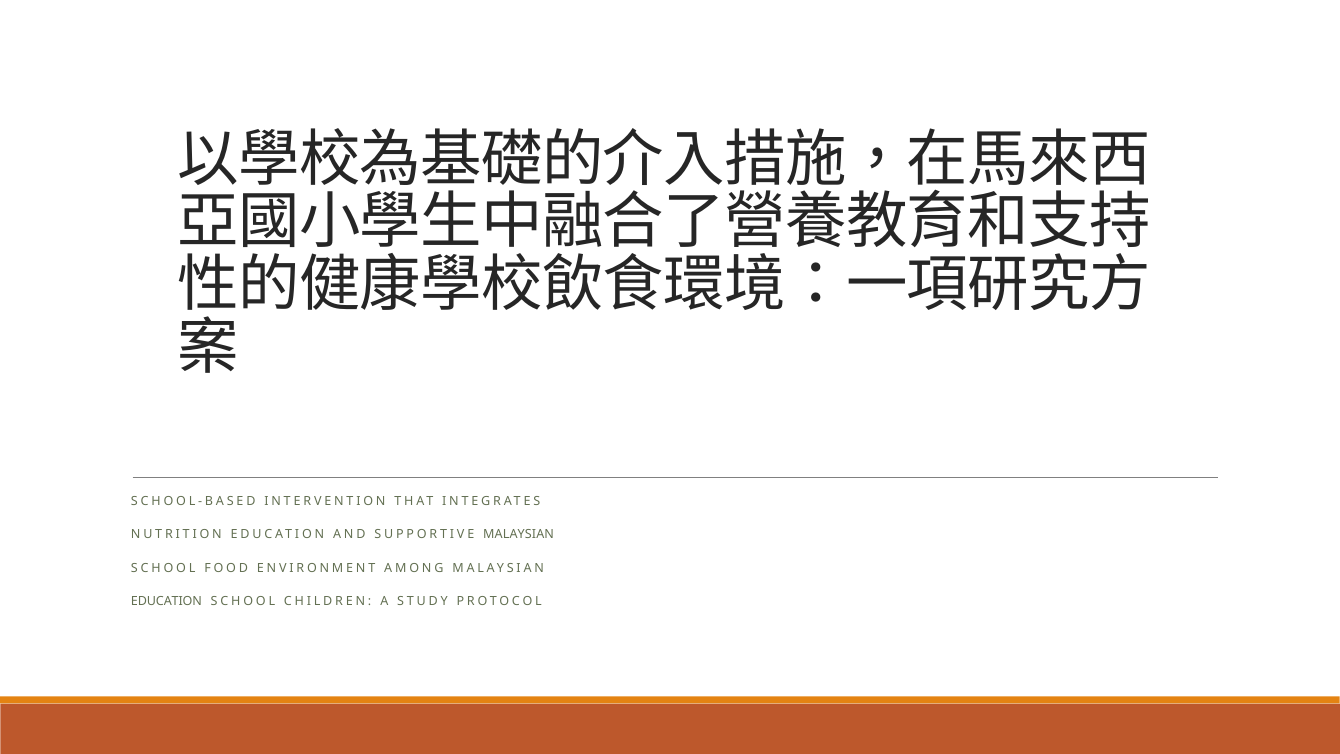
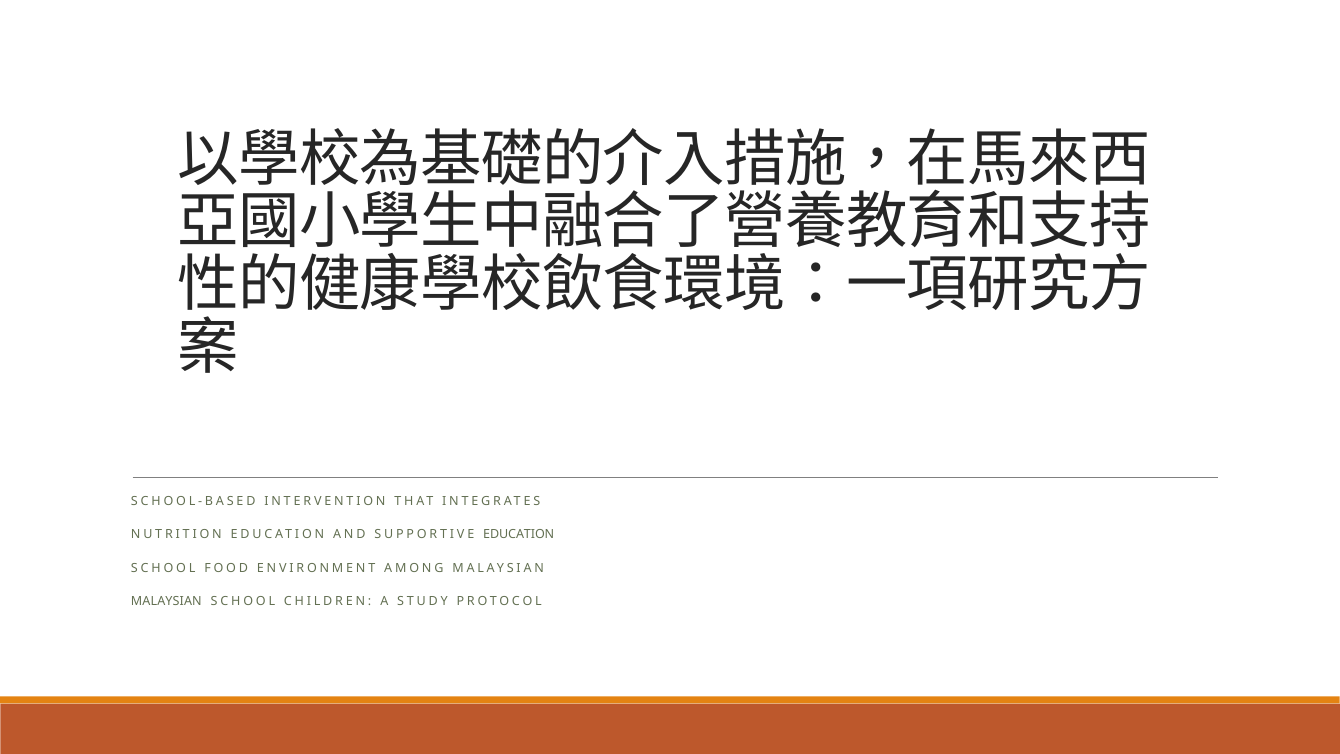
SUPPORTIVE MALAYSIAN: MALAYSIAN -> EDUCATION
EDUCATION at (166, 601): EDUCATION -> MALAYSIAN
